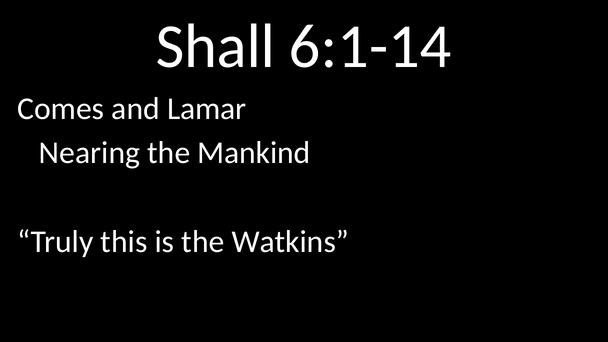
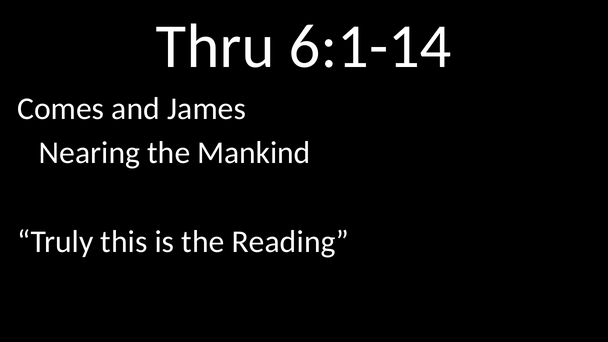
Shall: Shall -> Thru
Lamar: Lamar -> James
Watkins: Watkins -> Reading
